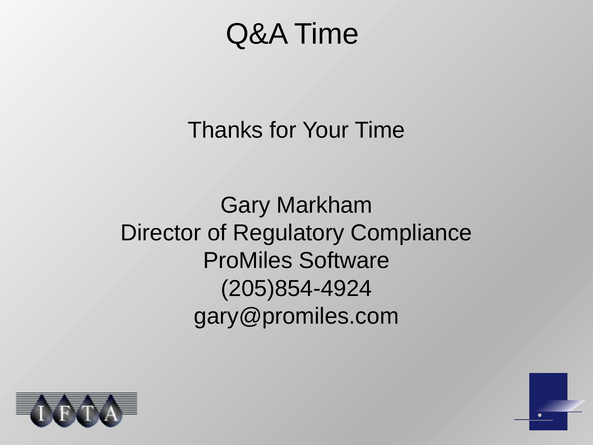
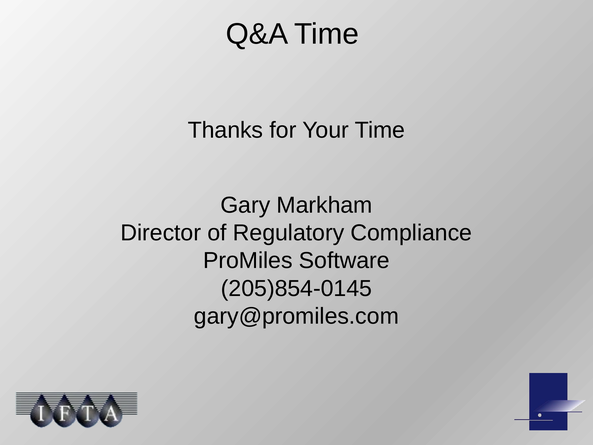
205)854-4924: 205)854-4924 -> 205)854-0145
